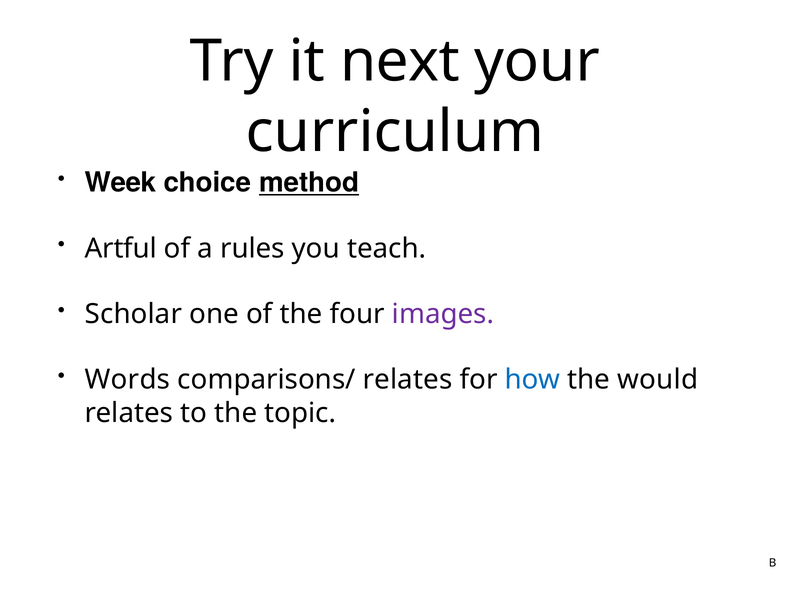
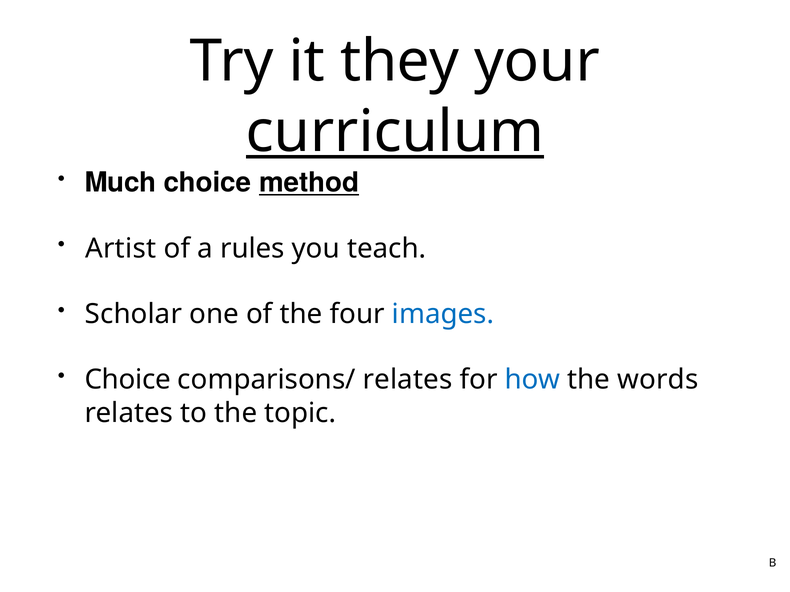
next: next -> they
curriculum underline: none -> present
Week: Week -> Much
Artful: Artful -> Artist
images colour: purple -> blue
Words at (127, 380): Words -> Choice
would: would -> words
